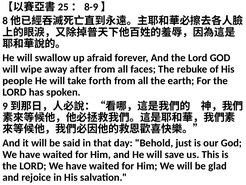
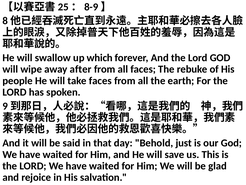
afraid: afraid -> which
take forth: forth -> faces
